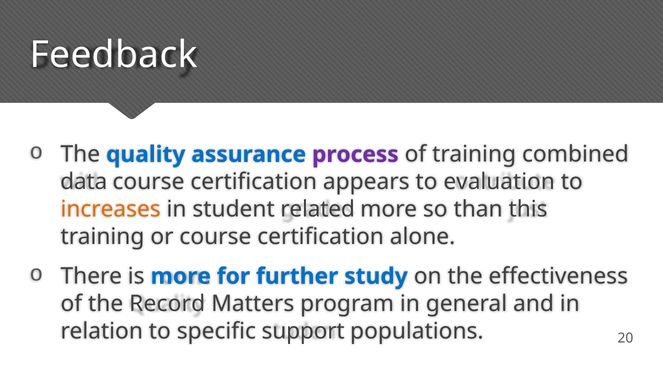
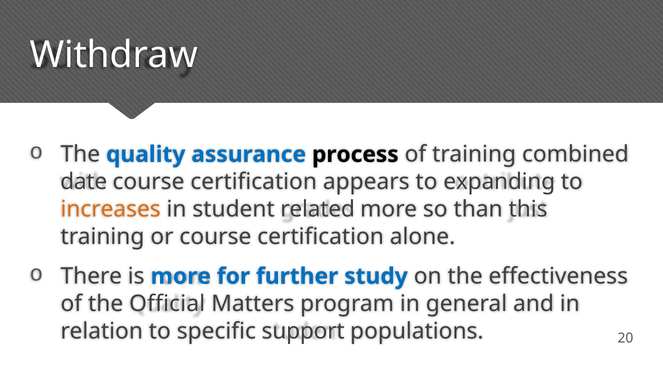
Feedback: Feedback -> Withdraw
process colour: purple -> black
data: data -> date
evaluation: evaluation -> expanding
Record: Record -> Official
